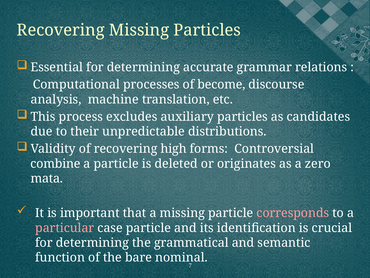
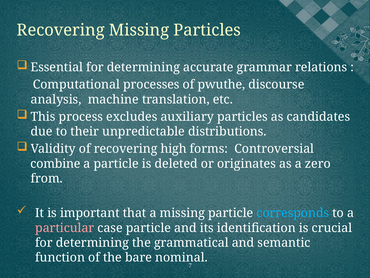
become: become -> pwuthe
mata: mata -> from
corresponds colour: pink -> light blue
